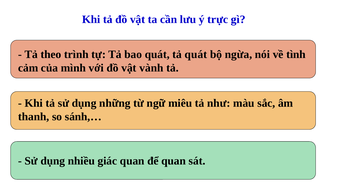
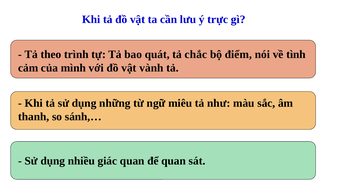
tả quát: quát -> chắc
ngừa: ngừa -> điểm
